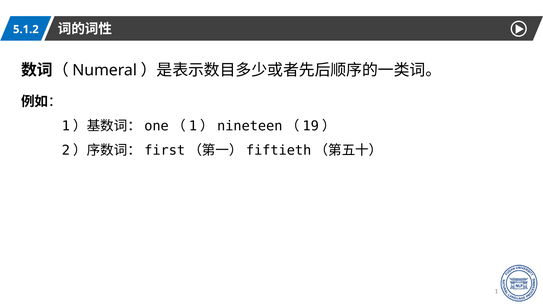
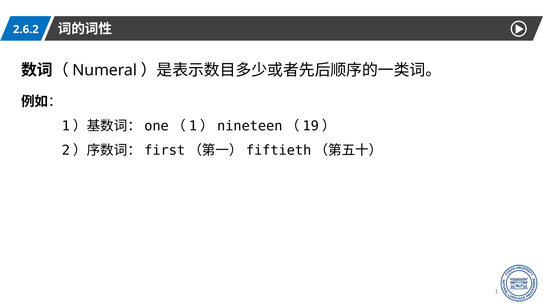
5.1.2: 5.1.2 -> 2.6.2
